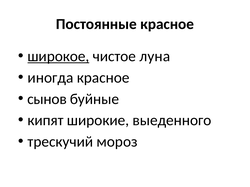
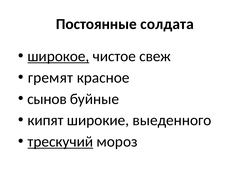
Постоянные красное: красное -> солдата
луна: луна -> свеж
иногда: иногда -> гремят
трескучий underline: none -> present
